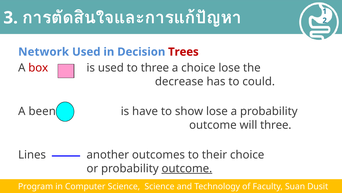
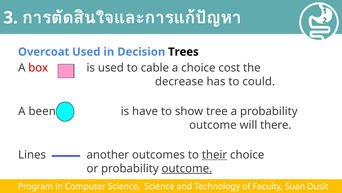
Network: Network -> Overcoat
Trees colour: red -> black
to three: three -> cable
choice lose: lose -> cost
show lose: lose -> tree
will three: three -> there
their underline: none -> present
